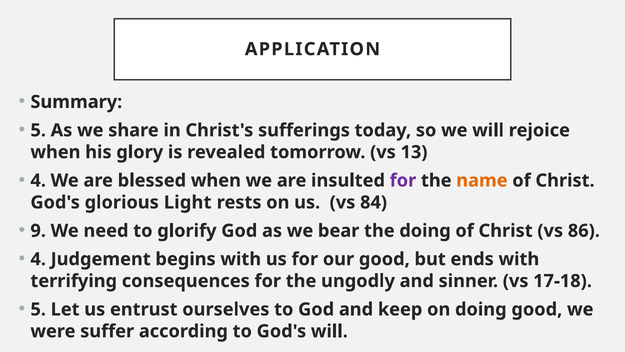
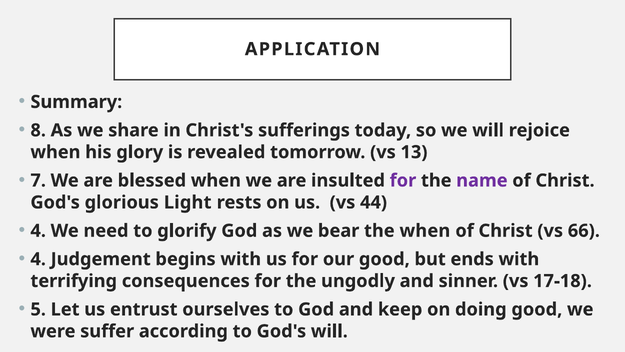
5 at (38, 130): 5 -> 8
4 at (38, 180): 4 -> 7
name colour: orange -> purple
84: 84 -> 44
9 at (38, 231): 9 -> 4
the doing: doing -> when
86: 86 -> 66
